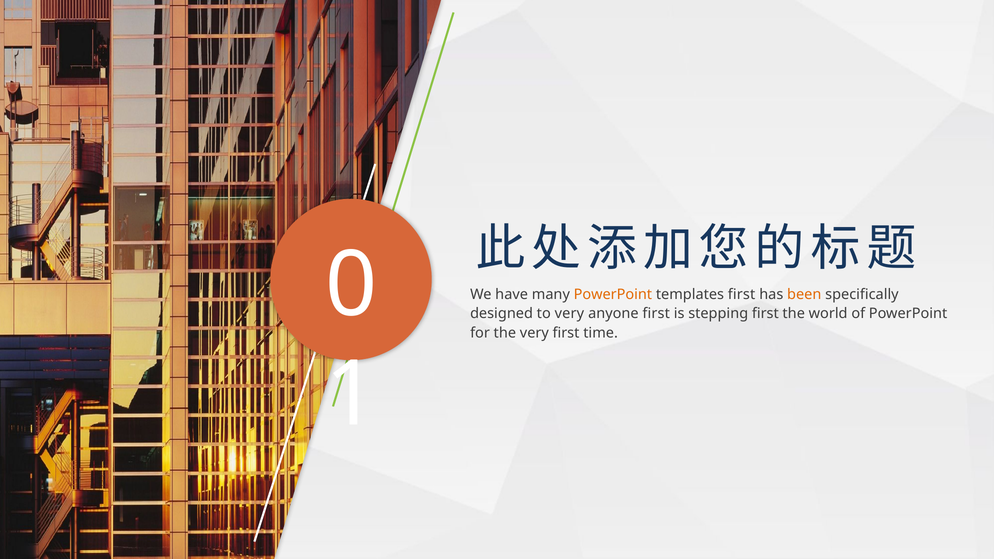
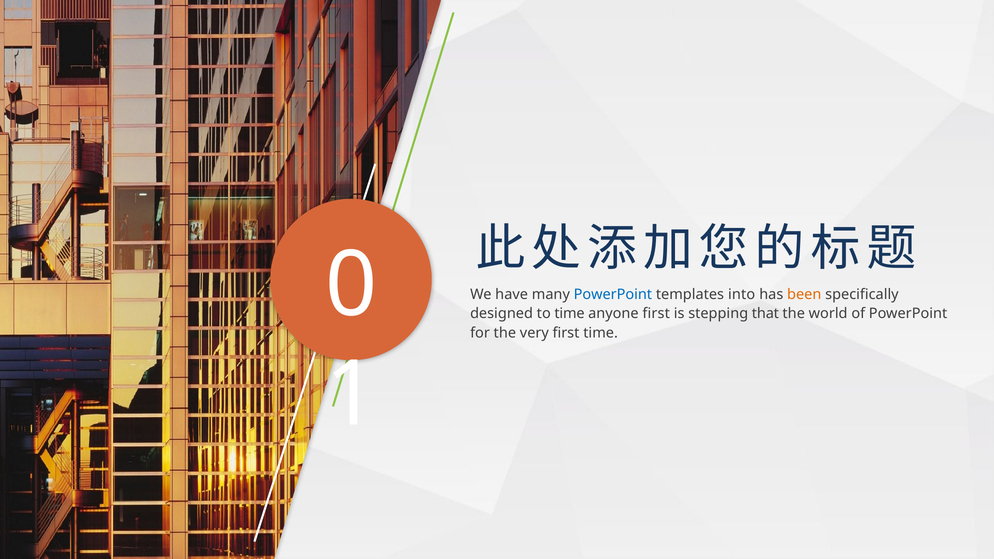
PowerPoint at (613, 295) colour: orange -> blue
templates first: first -> into
to very: very -> time
stepping first: first -> that
